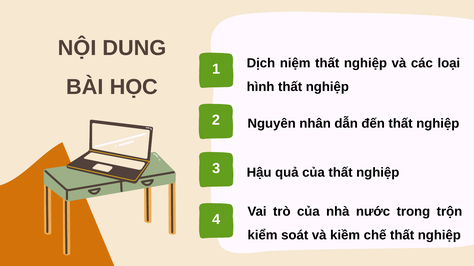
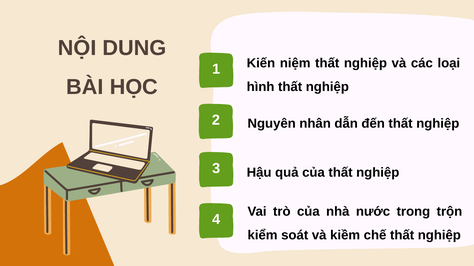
Dịch: Dịch -> Kiến
